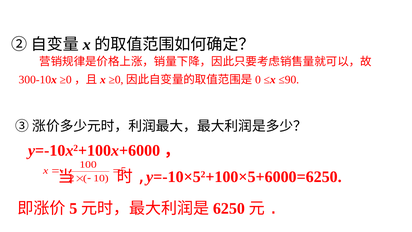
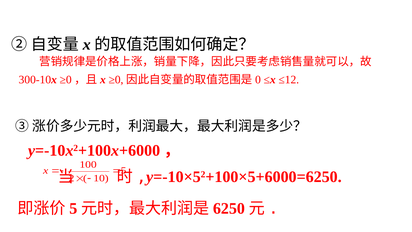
≤90: ≤90 -> ≤12
